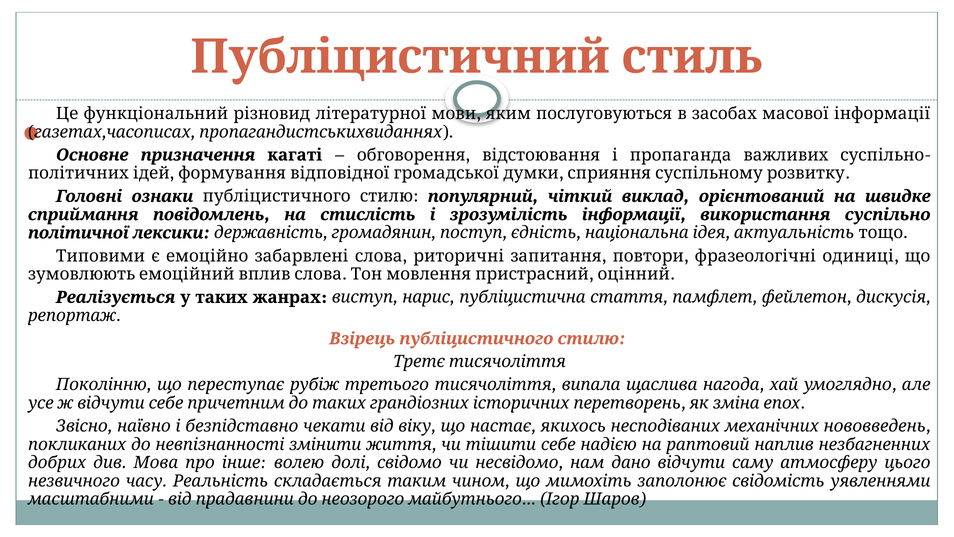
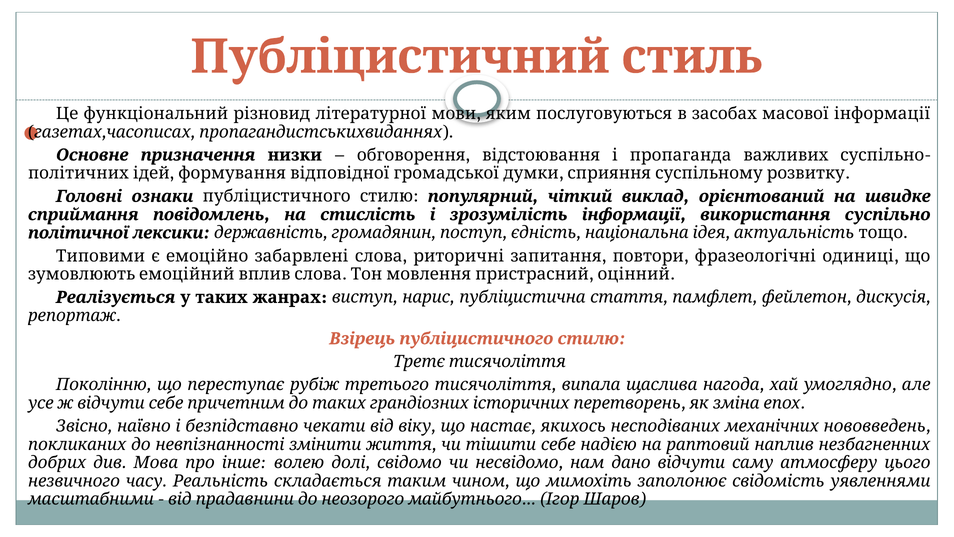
кагаті: кагаті -> низки
